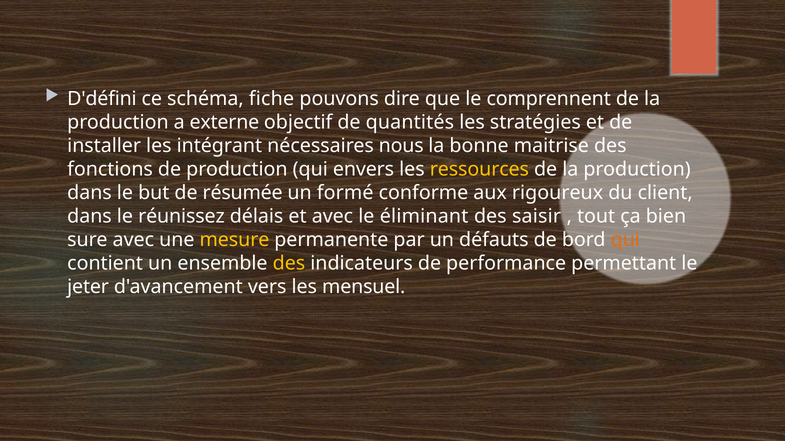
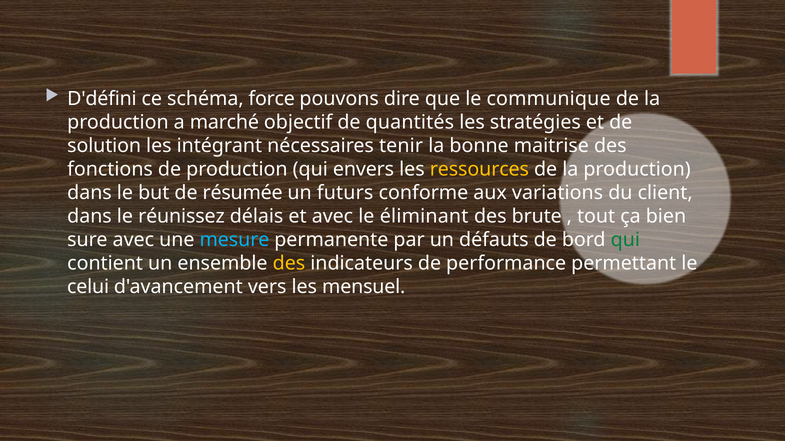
fiche: fiche -> force
comprennent: comprennent -> communique
externe: externe -> marché
installer: installer -> solution
nous: nous -> tenir
formé: formé -> futurs
rigoureux: rigoureux -> variations
saisir: saisir -> brute
mesure colour: yellow -> light blue
qui at (625, 240) colour: orange -> green
jeter: jeter -> celui
